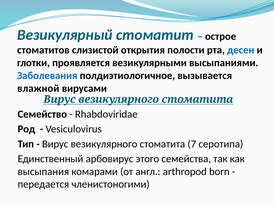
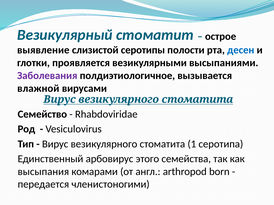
стоматитов: стоматитов -> выявление
открытия: открытия -> серотипы
Заболевания colour: blue -> purple
7: 7 -> 1
